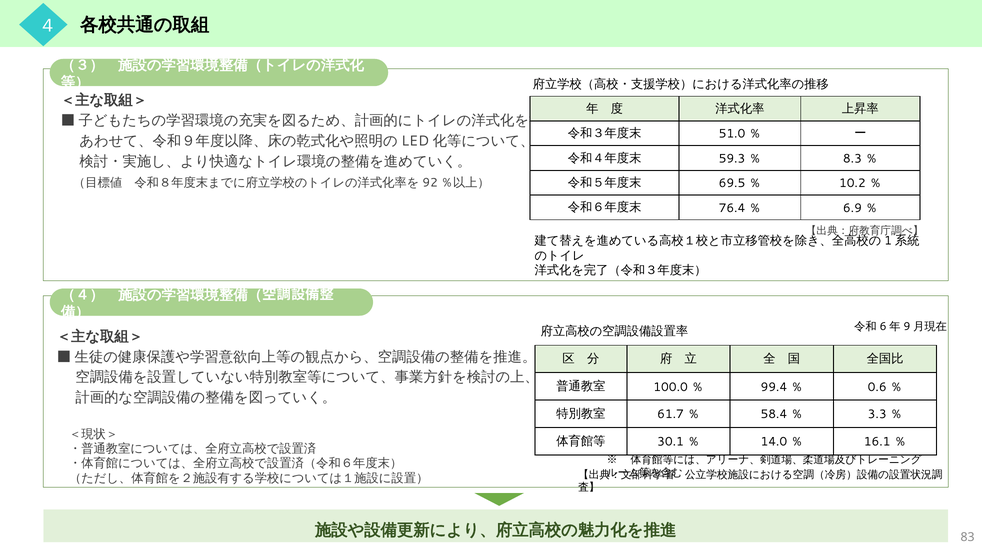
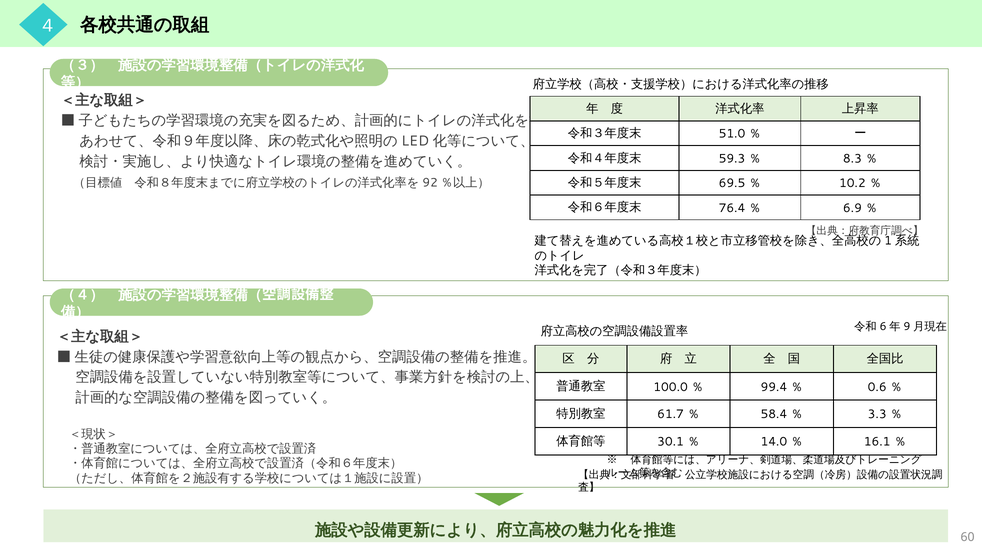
83: 83 -> 60
